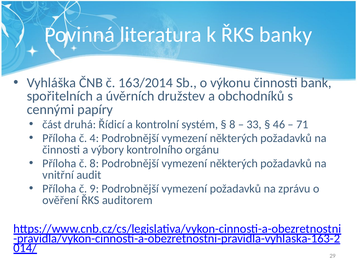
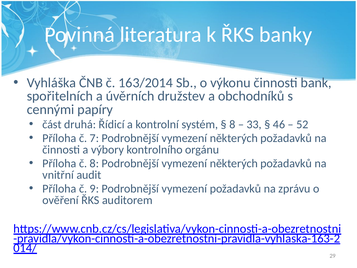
71: 71 -> 52
4: 4 -> 7
